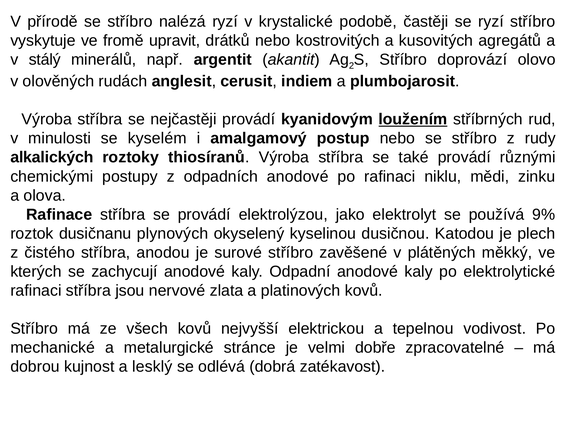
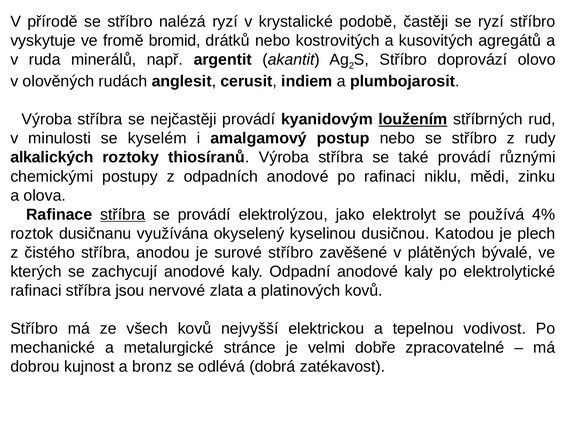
upravit: upravit -> bromid
stálý: stálý -> ruda
stříbra at (123, 215) underline: none -> present
9%: 9% -> 4%
plynových: plynových -> využívána
měkký: měkký -> bývalé
lesklý: lesklý -> bronz
